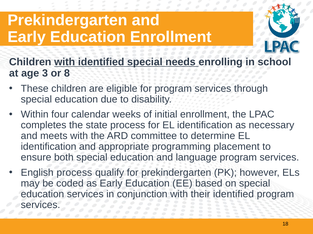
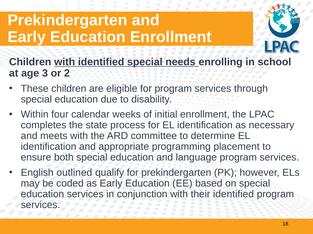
8: 8 -> 2
English process: process -> outlined
